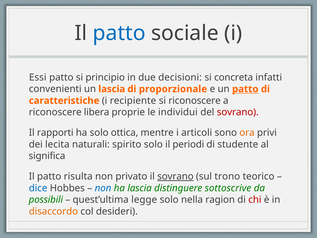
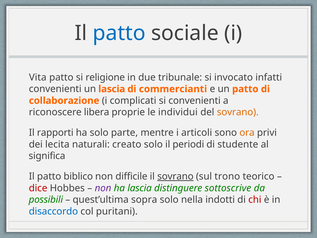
Essi: Essi -> Vita
principio: principio -> religione
decisioni: decisioni -> tribunale
concreta: concreta -> invocato
proporzionale: proporzionale -> commercianti
patto at (245, 89) underline: present -> none
caratteristiche: caratteristiche -> collaborazione
recipiente: recipiente -> complicati
si riconoscere: riconoscere -> convenienti
sovrano at (238, 112) colour: red -> orange
ottica: ottica -> parte
spirito: spirito -> creato
risulta: risulta -> biblico
privato: privato -> difficile
dice colour: blue -> red
non at (103, 188) colour: blue -> purple
legge: legge -> sopra
ragion: ragion -> indotti
disaccordo colour: orange -> blue
desideri: desideri -> puritani
